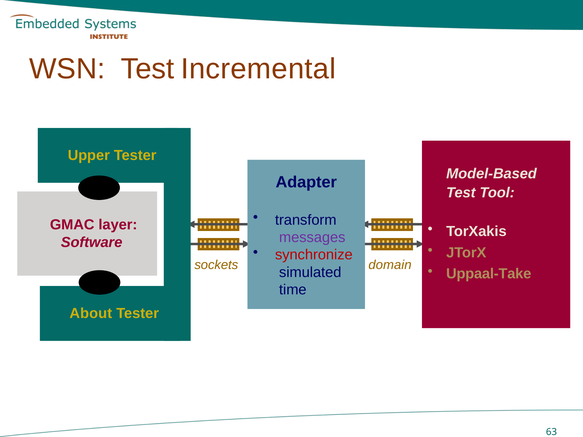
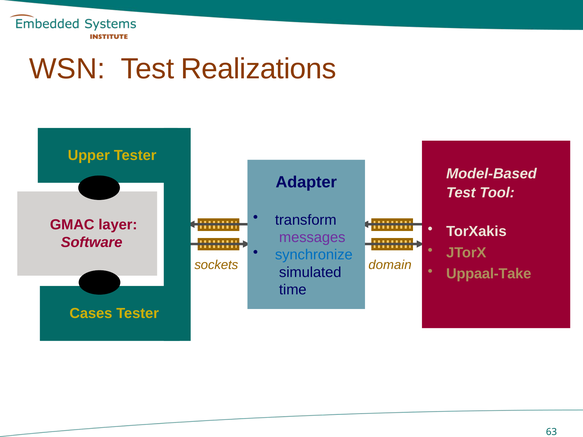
Incremental: Incremental -> Realizations
synchronize colour: red -> blue
About: About -> Cases
